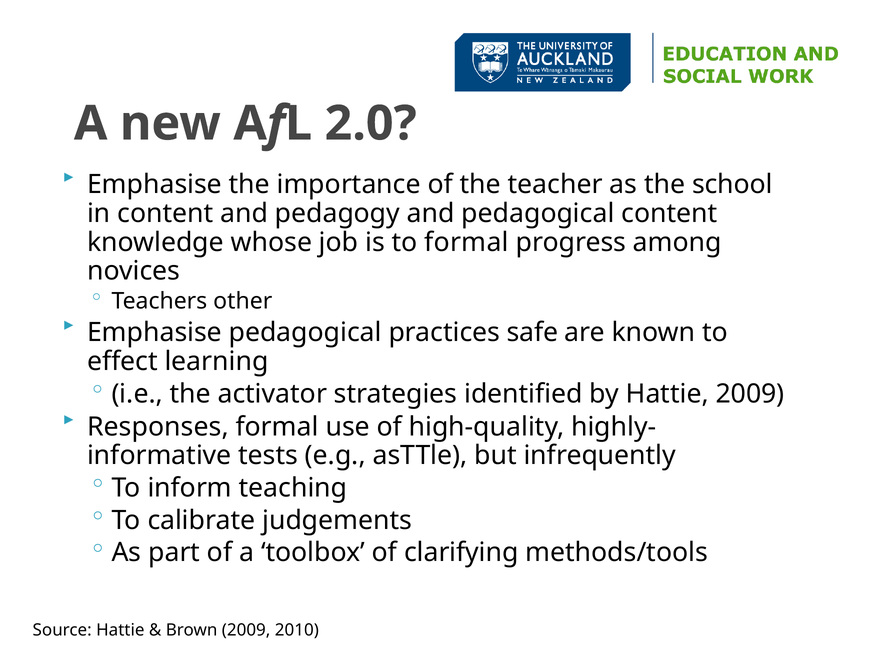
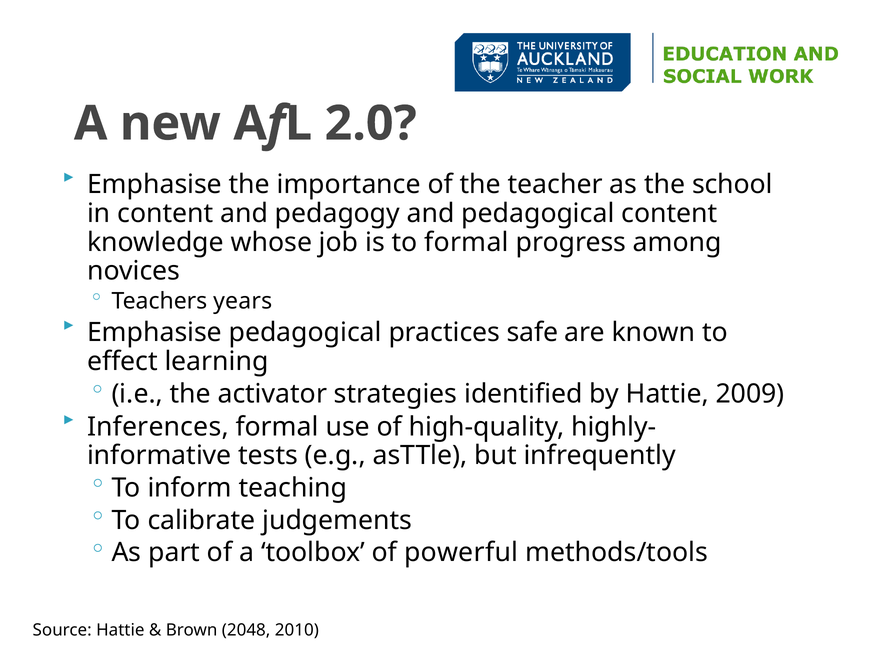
other: other -> years
Responses: Responses -> Inferences
clarifying: clarifying -> powerful
Brown 2009: 2009 -> 2048
